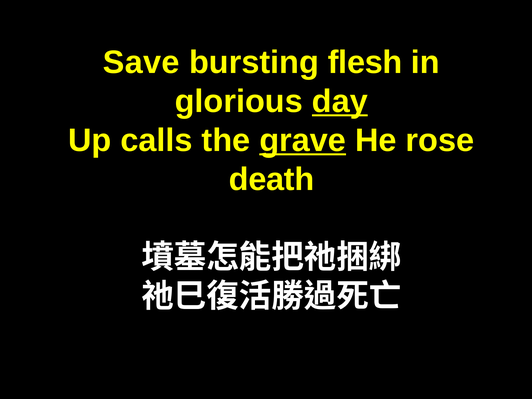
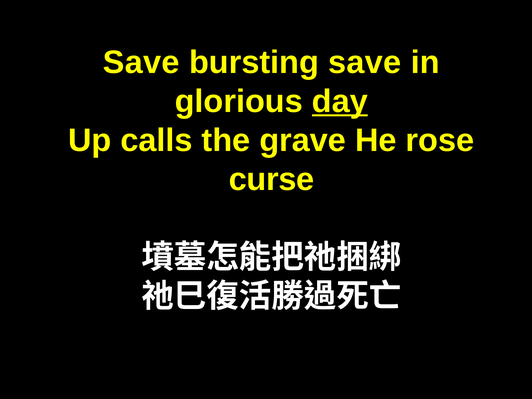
bursting flesh: flesh -> save
grave underline: present -> none
death: death -> curse
